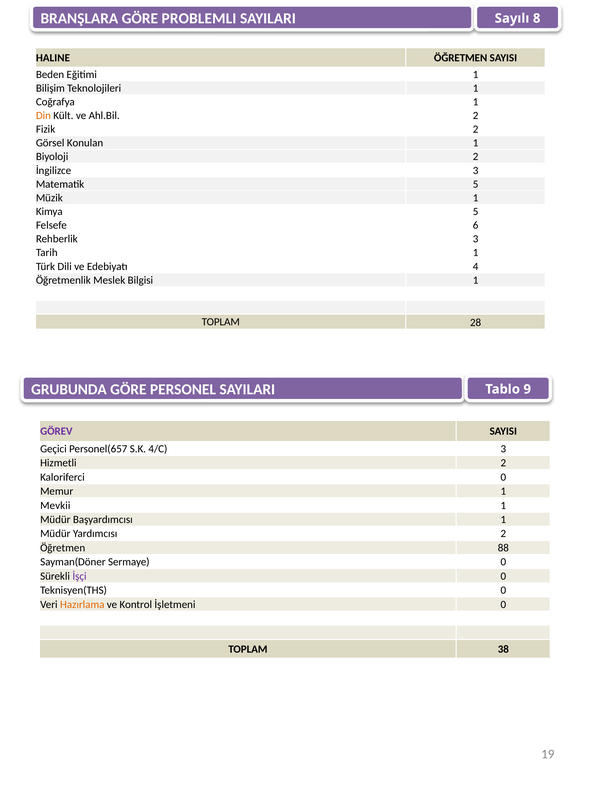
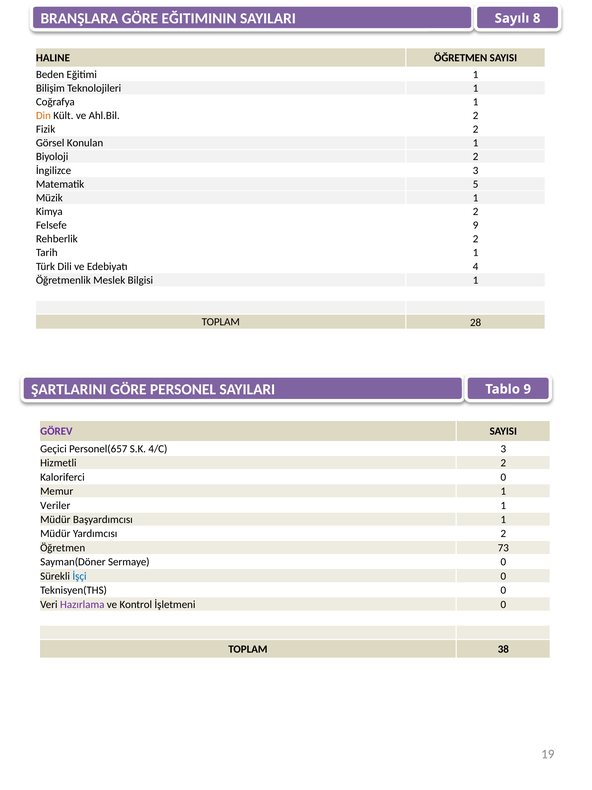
PROBLEMLI: PROBLEMLI -> EĞITIMININ
Kimya 5: 5 -> 2
Felsefe 6: 6 -> 9
Rehberlik 3: 3 -> 2
GRUBUNDA: GRUBUNDA -> ŞARTLARINI
Mevkii: Mevkii -> Veriler
88: 88 -> 73
İşçi colour: purple -> blue
Hazırlama colour: orange -> purple
